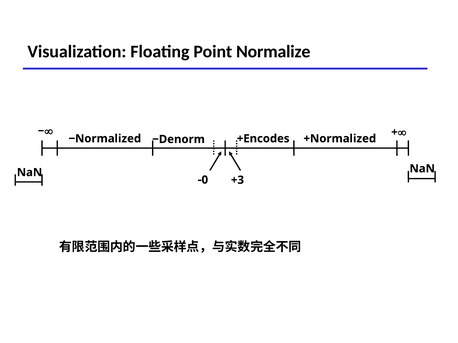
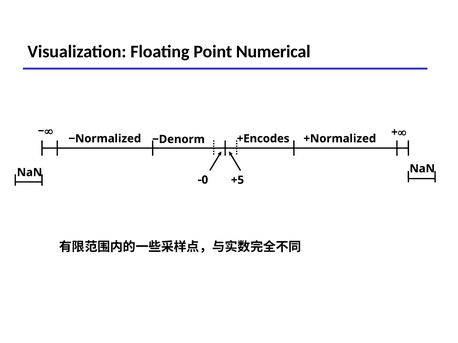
Normalize: Normalize -> Numerical
+3: +3 -> +5
